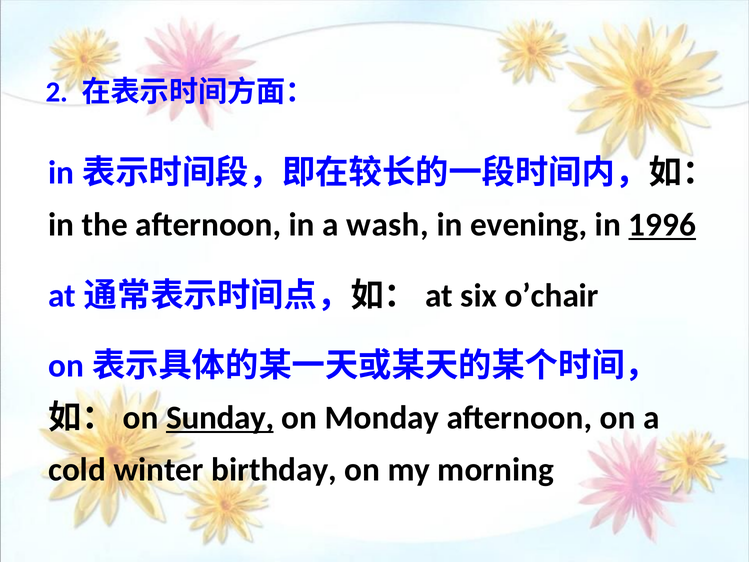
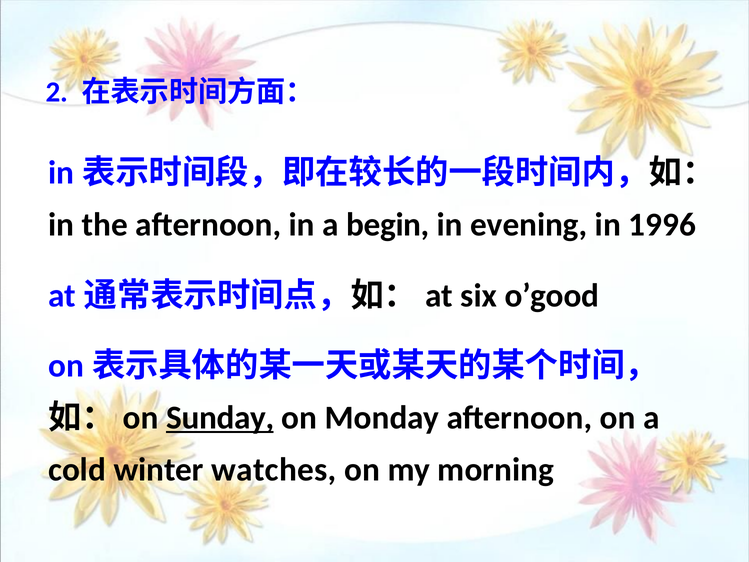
wash: wash -> begin
1996 underline: present -> none
o’chair: o’chair -> o’good
birthday: birthday -> watches
